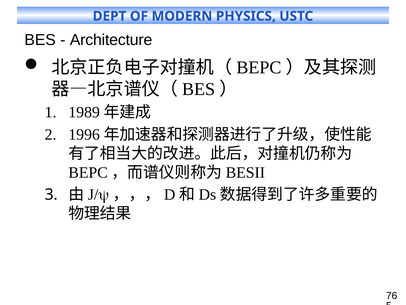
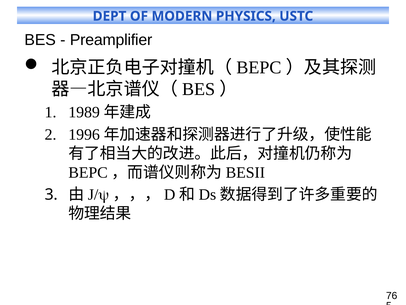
Architecture: Architecture -> Preamplifier
